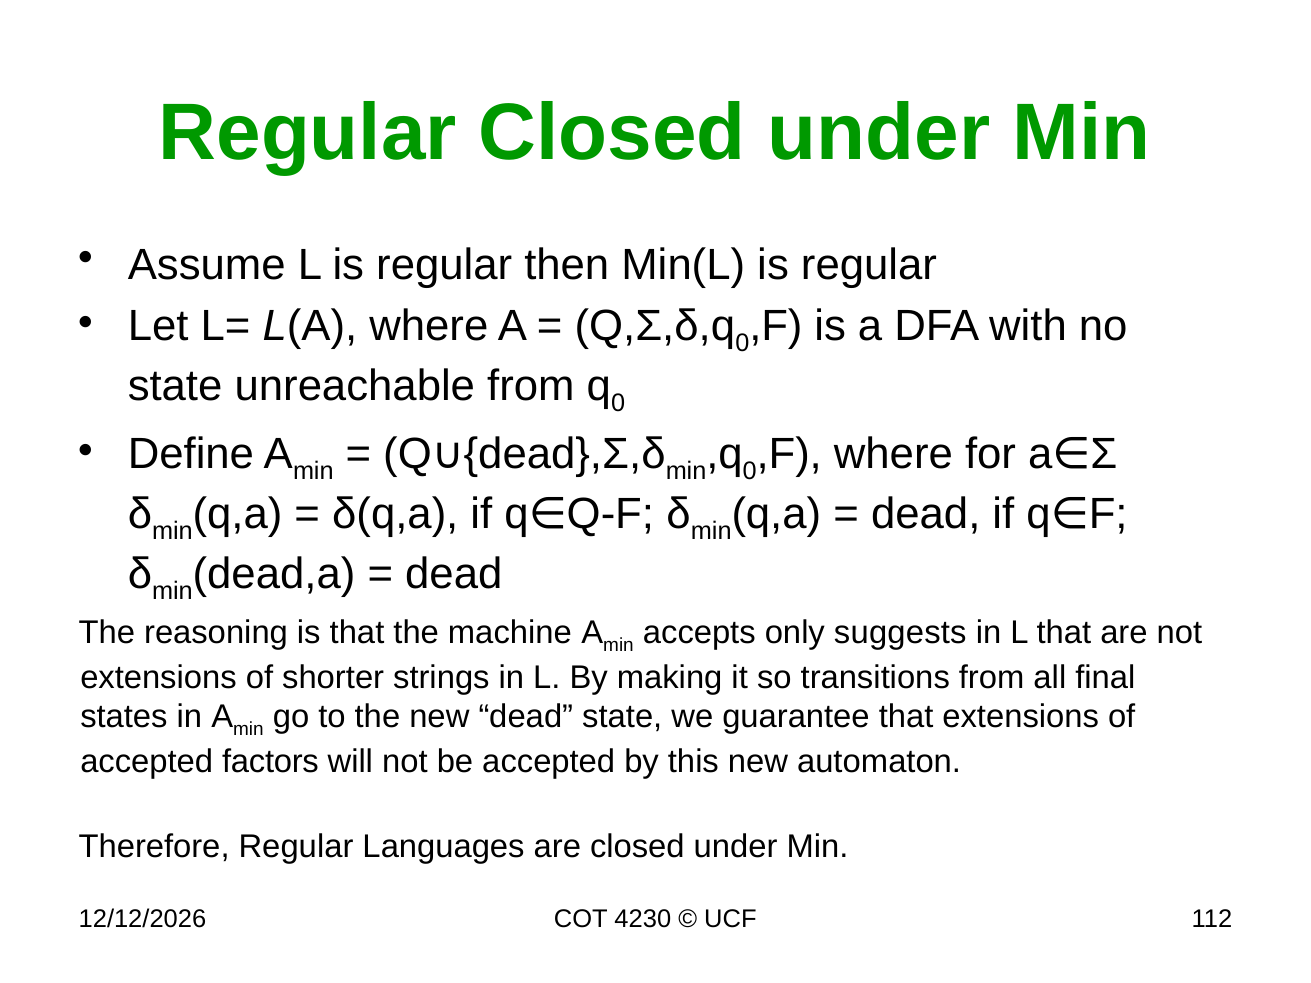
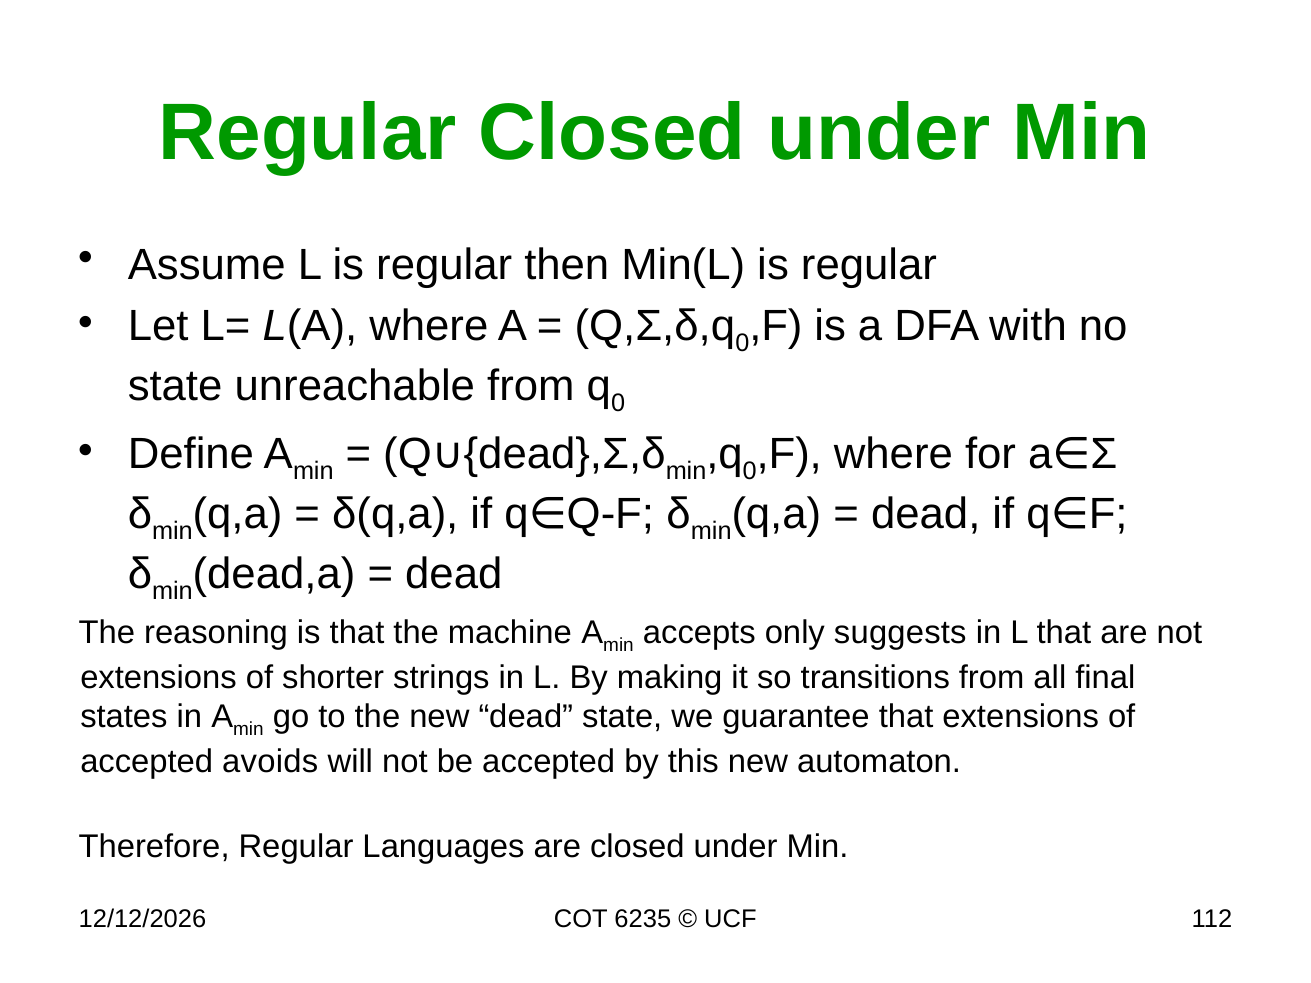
factors: factors -> avoids
4230: 4230 -> 6235
